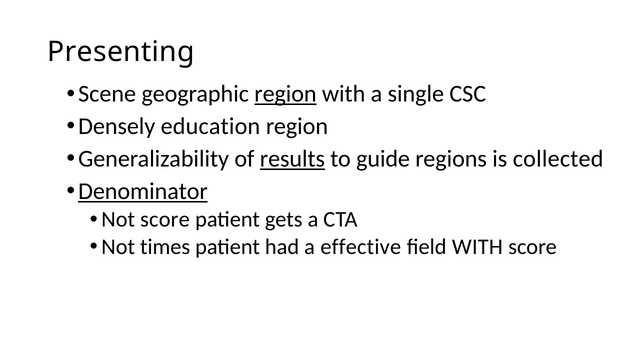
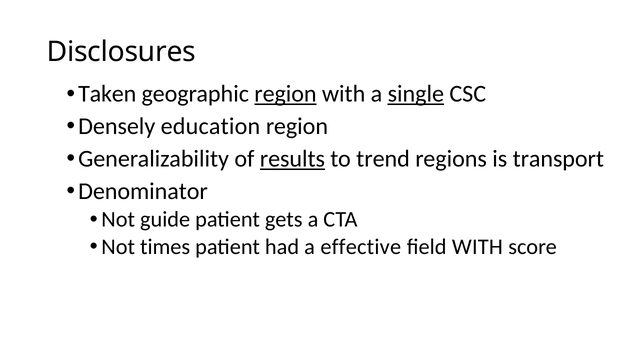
Presenting: Presenting -> Disclosures
Scene: Scene -> Taken
single underline: none -> present
guide: guide -> trend
collected: collected -> transport
Denominator underline: present -> none
Not score: score -> guide
